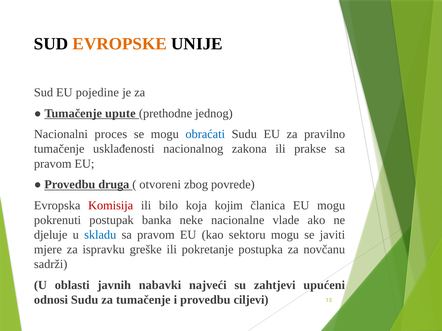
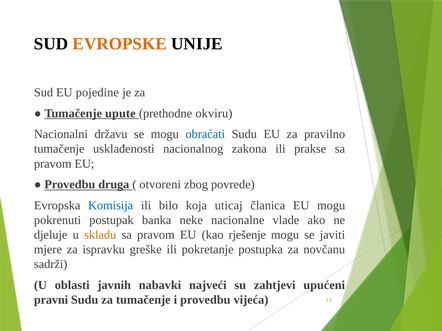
jednog: jednog -> okviru
proces: proces -> državu
Komisija colour: red -> blue
kojim: kojim -> uticaj
skladu colour: blue -> orange
sektoru: sektoru -> rješenje
odnosi: odnosi -> pravni
ciljevi: ciljevi -> vijeća
